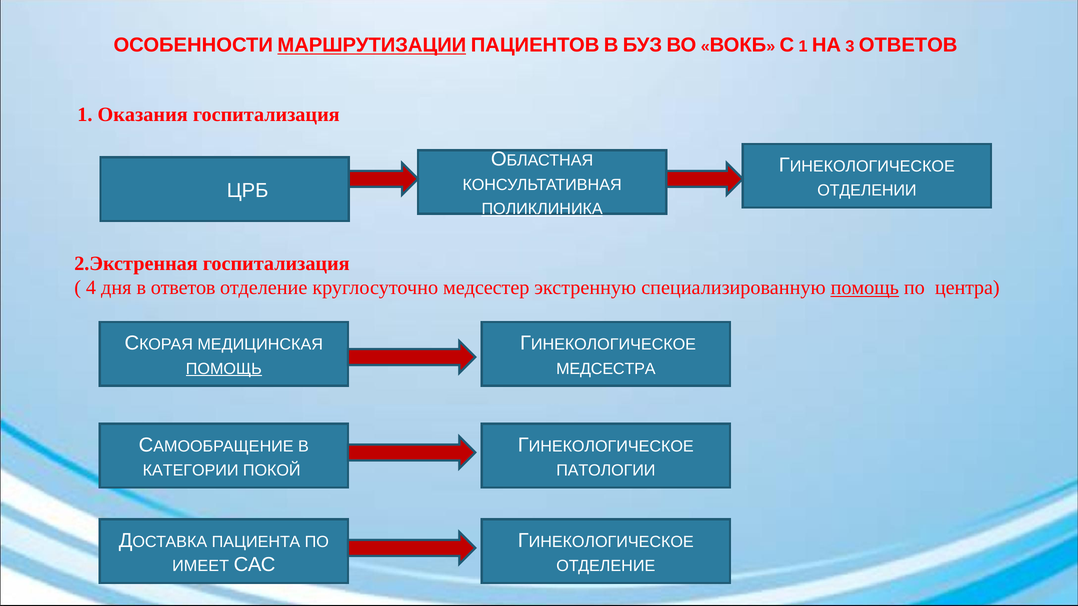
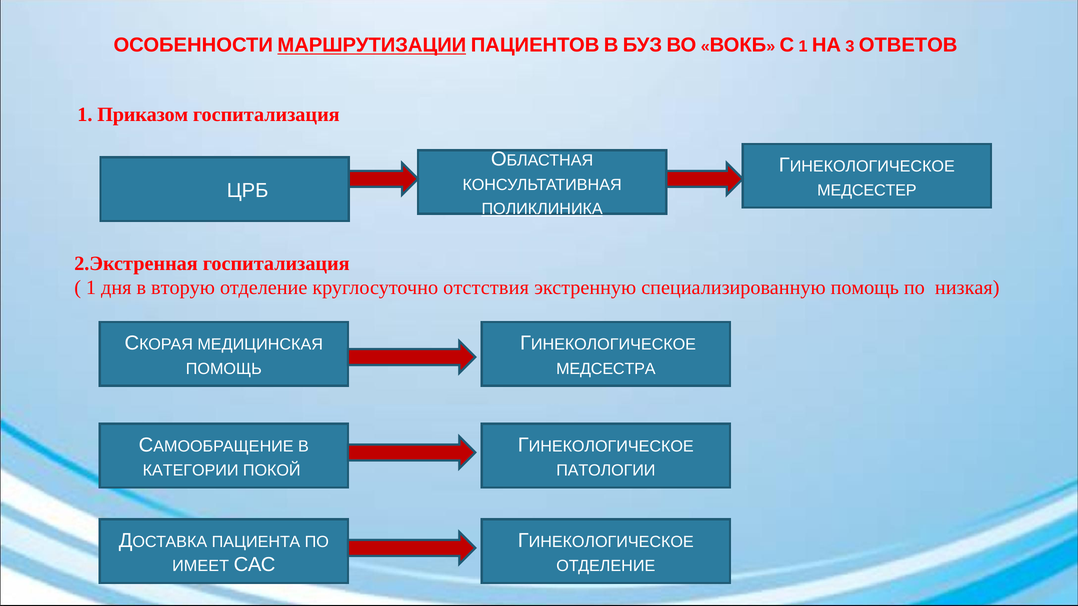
Оказания: Оказания -> Приказом
ОТДЕЛЕНИИ: ОТДЕЛЕНИИ -> МЕДСЕСТЕР
4 at (91, 288): 4 -> 1
в ответов: ответов -> вторую
медсестер: медсестер -> отстствия
помощь at (865, 288) underline: present -> none
центра: центра -> низкая
ПОМОЩЬ at (224, 369) underline: present -> none
